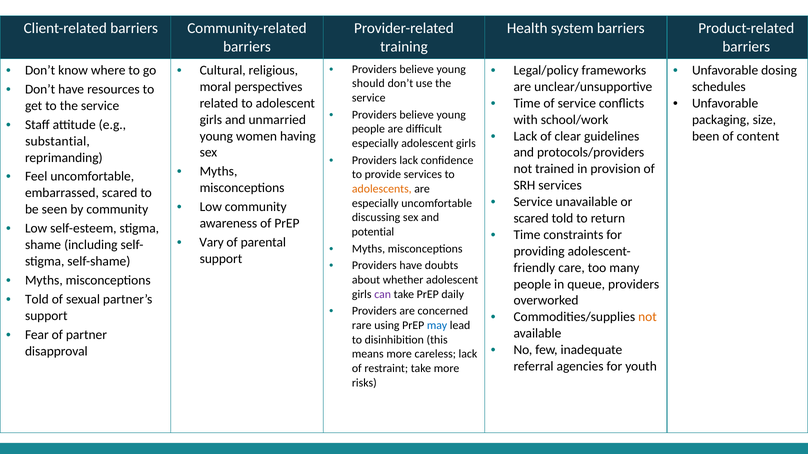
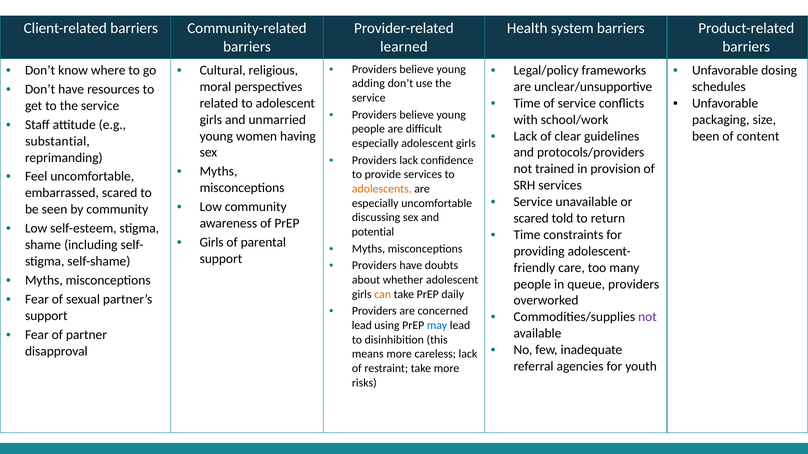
training: training -> learned
should: should -> adding
Vary at (212, 243): Vary -> Girls
can colour: purple -> orange
Told at (37, 300): Told -> Fear
not at (647, 317) colour: orange -> purple
rare at (362, 326): rare -> lead
